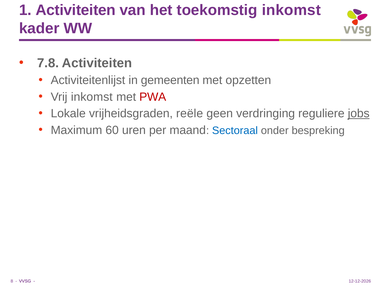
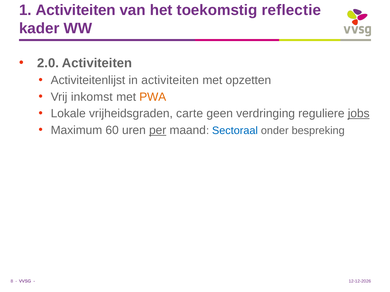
toekomstig inkomst: inkomst -> reflectie
7.8: 7.8 -> 2.0
in gemeenten: gemeenten -> activiteiten
PWA colour: red -> orange
reële: reële -> carte
per underline: none -> present
